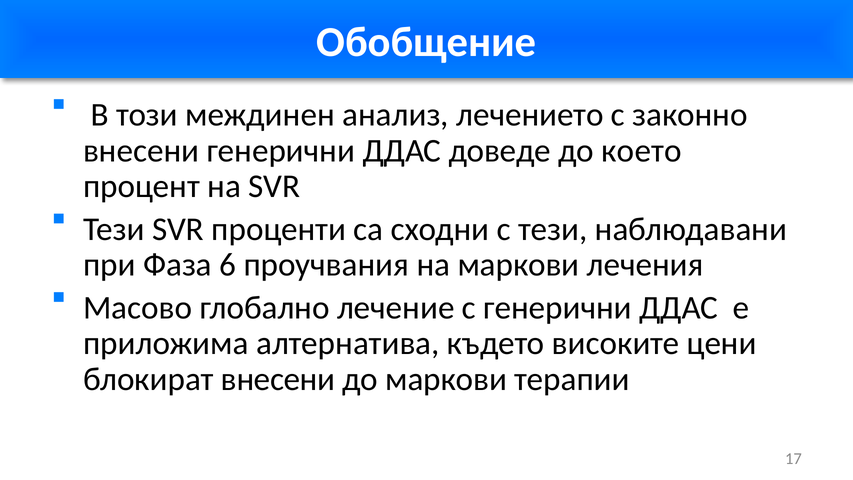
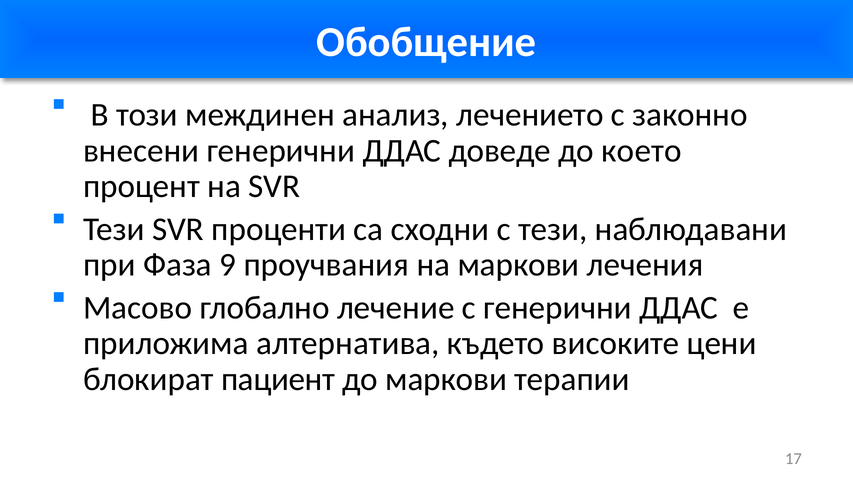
6: 6 -> 9
блокират внесени: внесени -> пациент
